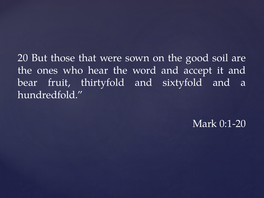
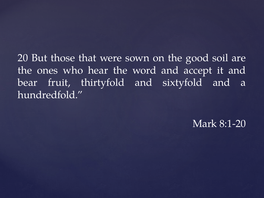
0:1-20: 0:1-20 -> 8:1-20
